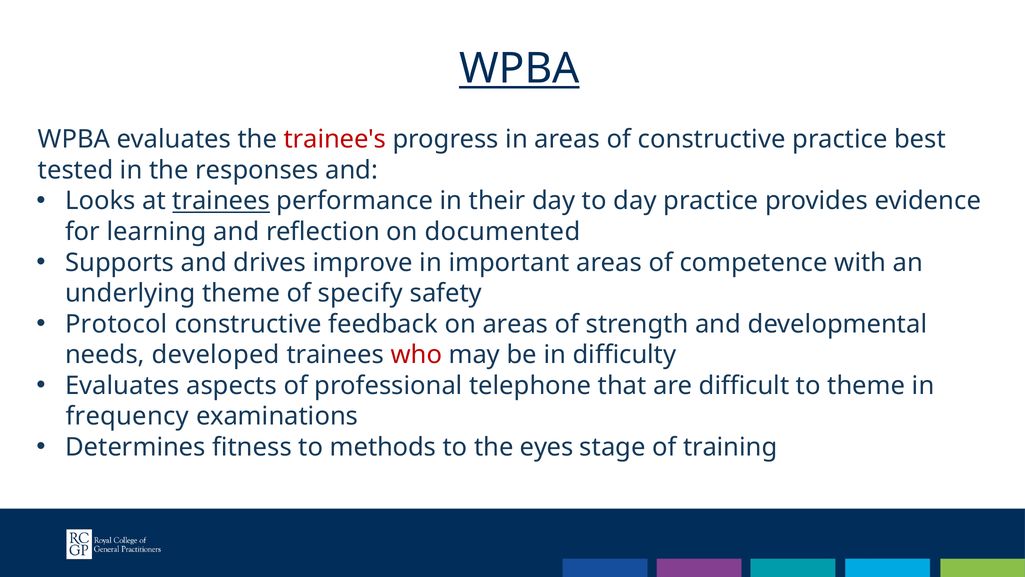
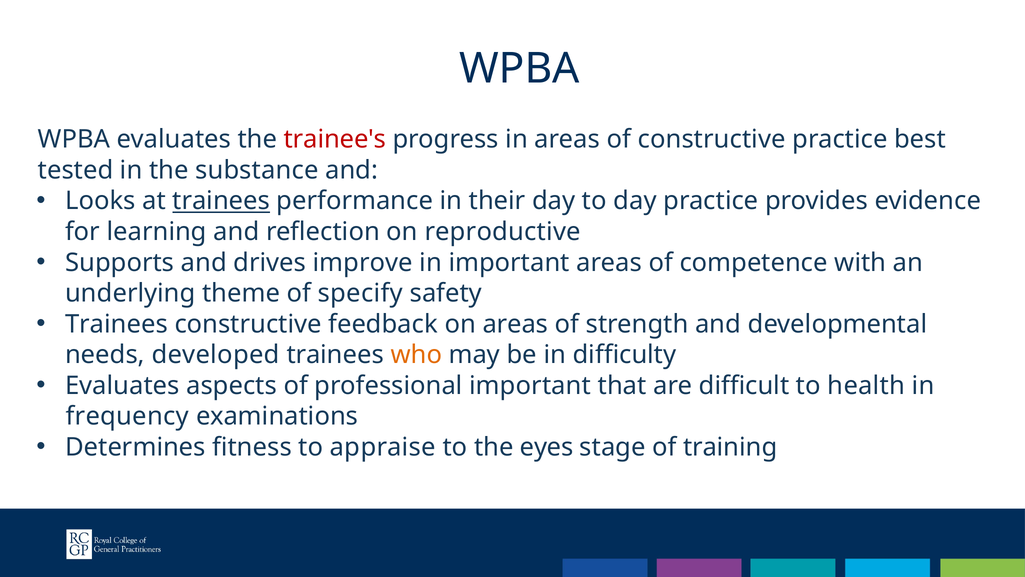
WPBA at (519, 69) underline: present -> none
responses: responses -> substance
documented: documented -> reproductive
Protocol at (116, 324): Protocol -> Trainees
who colour: red -> orange
professional telephone: telephone -> important
to theme: theme -> health
methods: methods -> appraise
